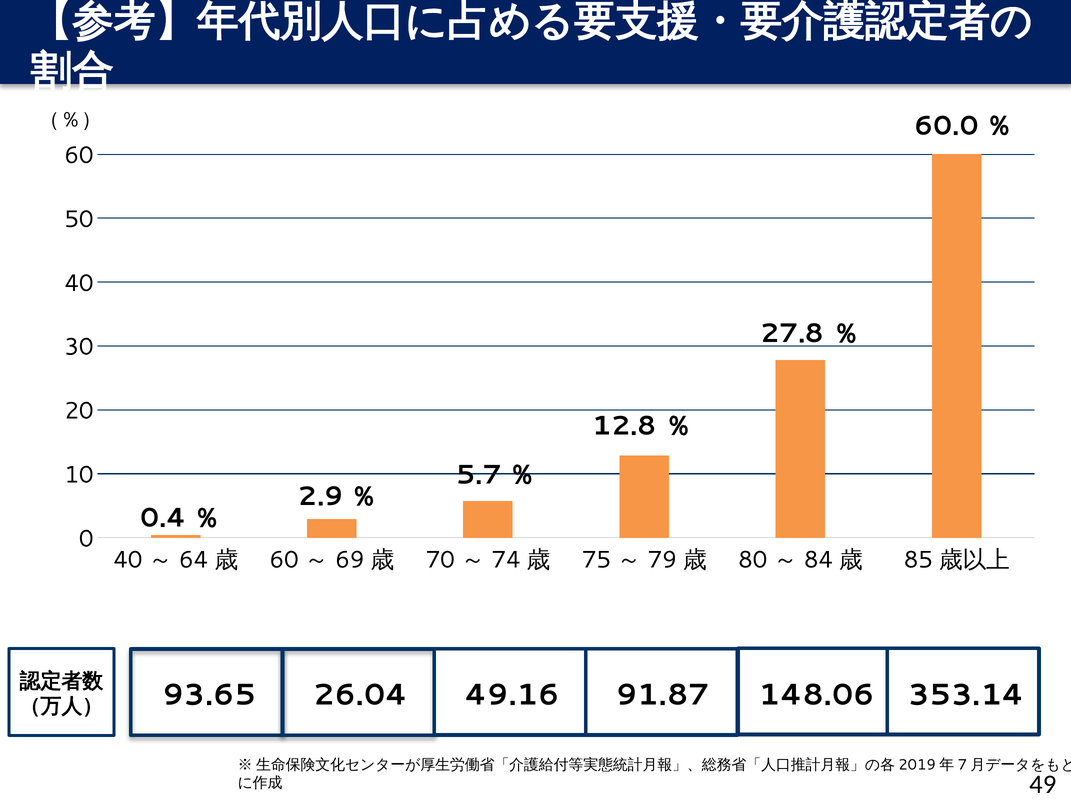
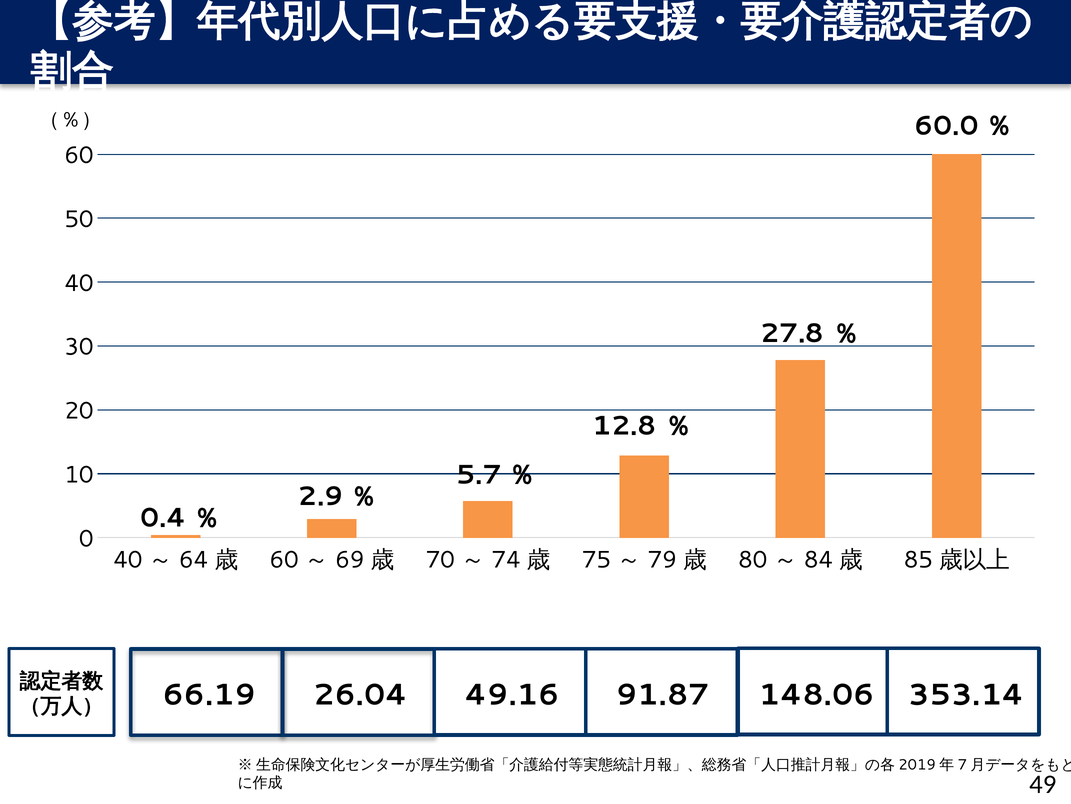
93.65: 93.65 -> 66.19
